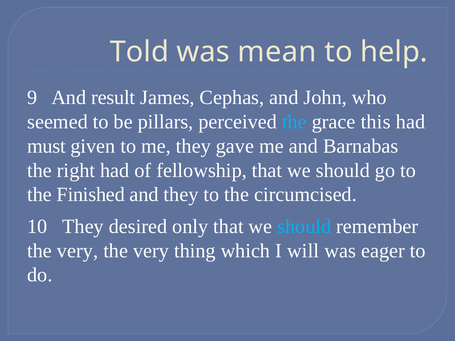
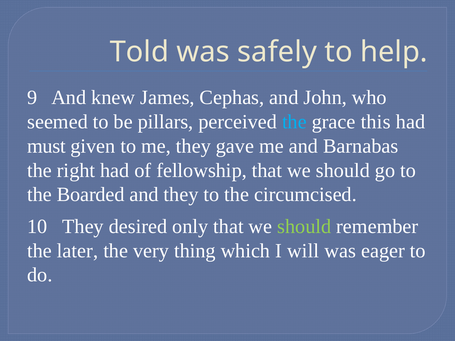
mean: mean -> safely
result: result -> knew
Finished: Finished -> Boarded
should at (304, 227) colour: light blue -> light green
very at (78, 251): very -> later
